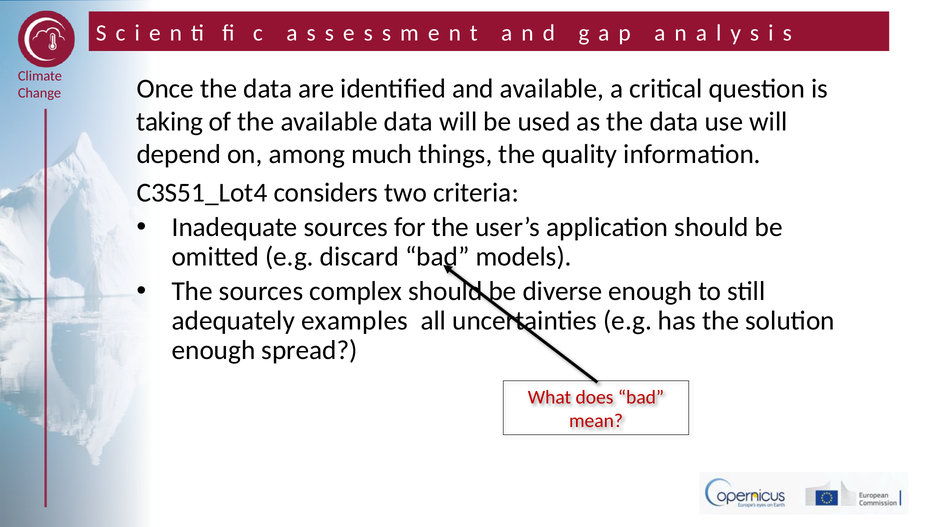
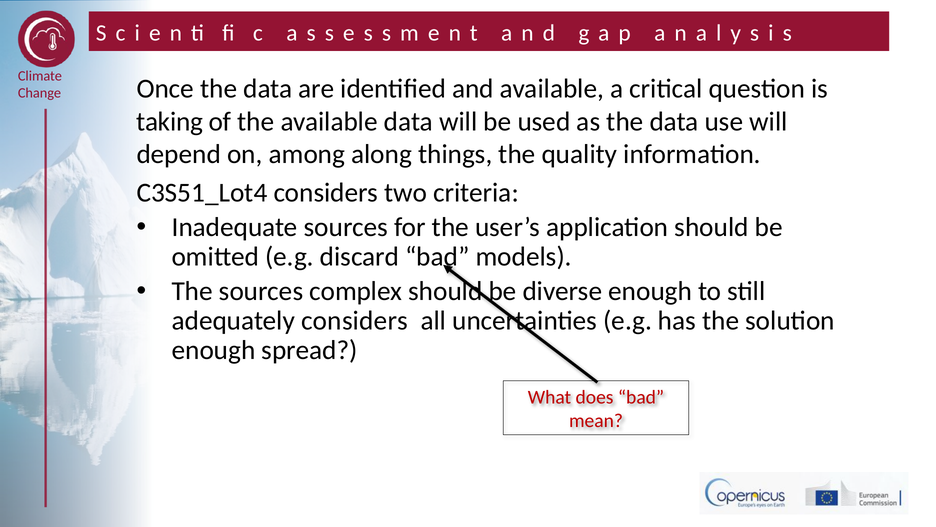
much: much -> along
adequately examples: examples -> considers
